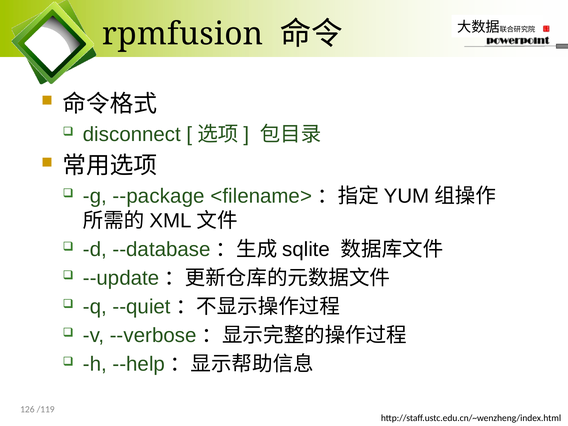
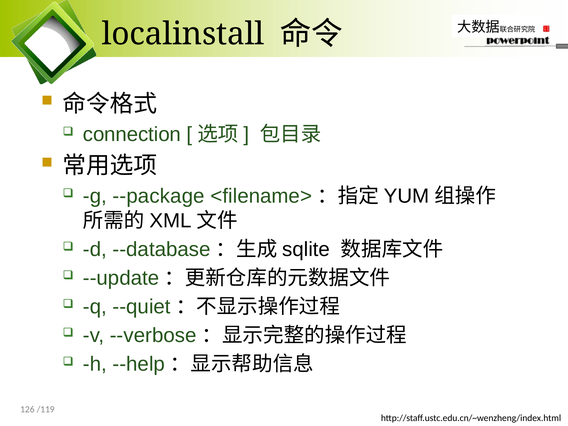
rpmfusion: rpmfusion -> localinstall
disconnect: disconnect -> connection
